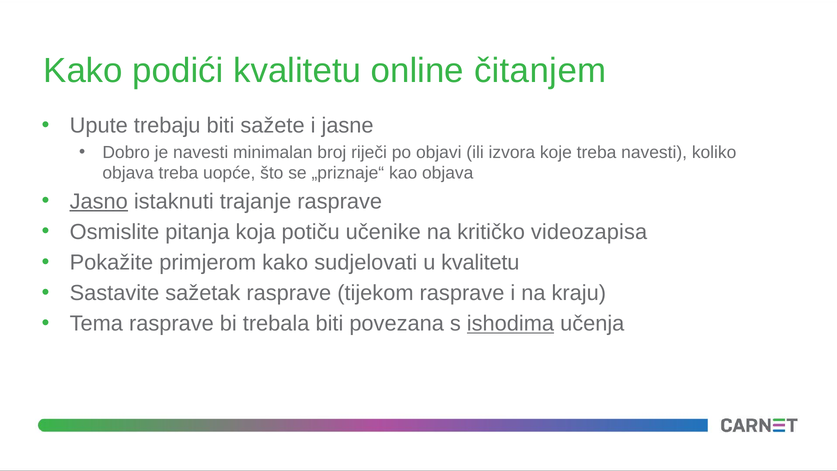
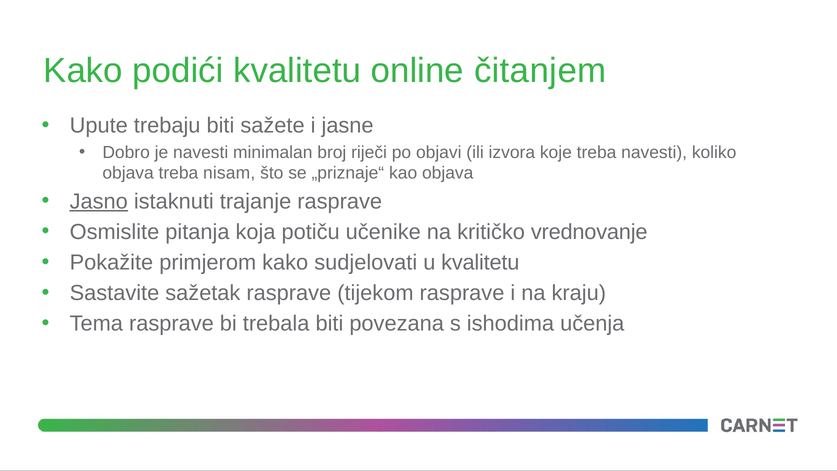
uopće: uopće -> nisam
videozapisa: videozapisa -> vrednovanje
ishodima underline: present -> none
